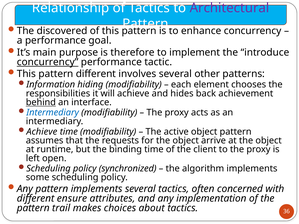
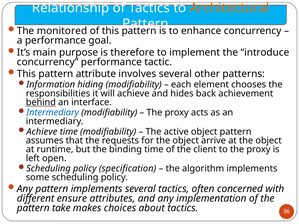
Architectural colour: purple -> orange
discovered: discovered -> monitored
concurrency at (48, 62) underline: present -> none
pattern different: different -> attribute
synchronized: synchronized -> specification
trail: trail -> take
